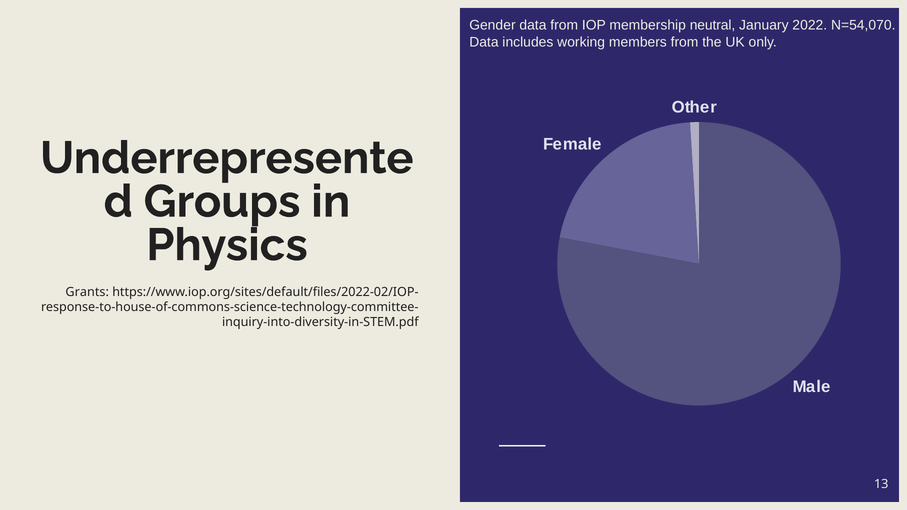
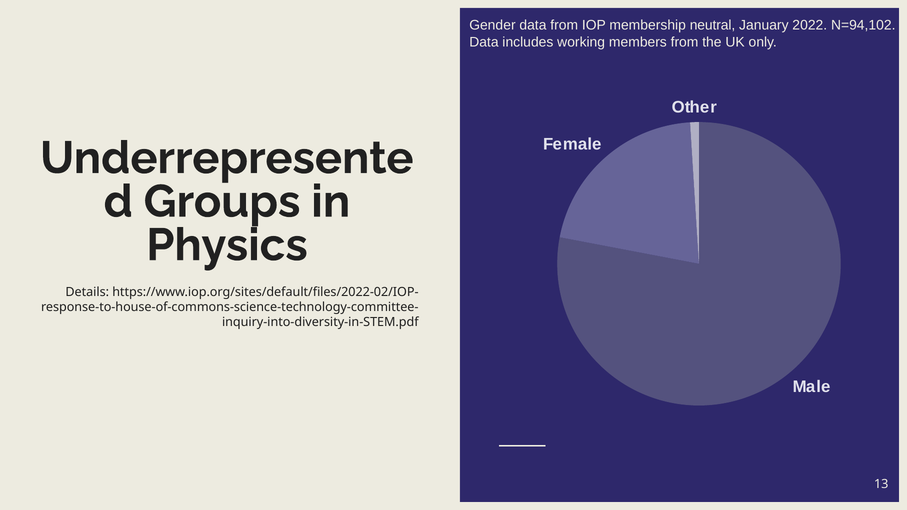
N=54,070: N=54,070 -> N=94,102
Grants: Grants -> Details
